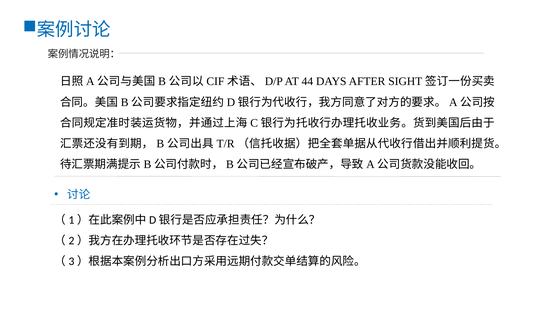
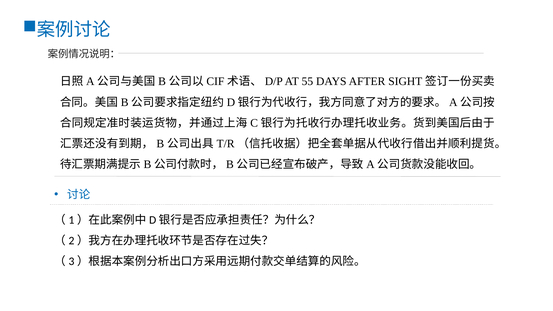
44: 44 -> 55
